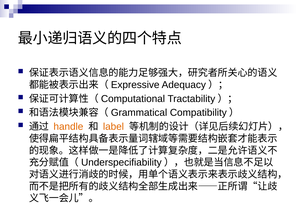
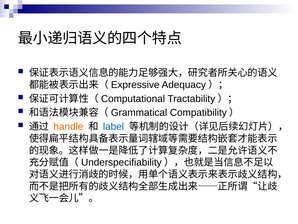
label colour: orange -> blue
